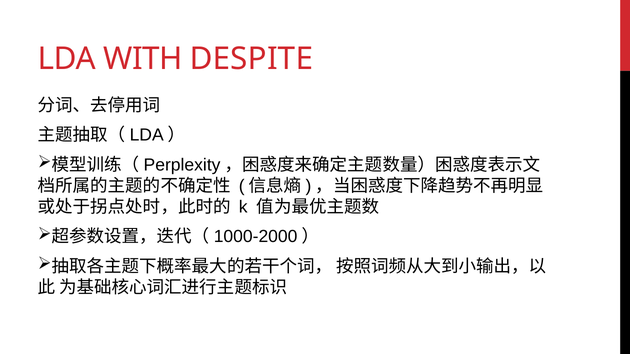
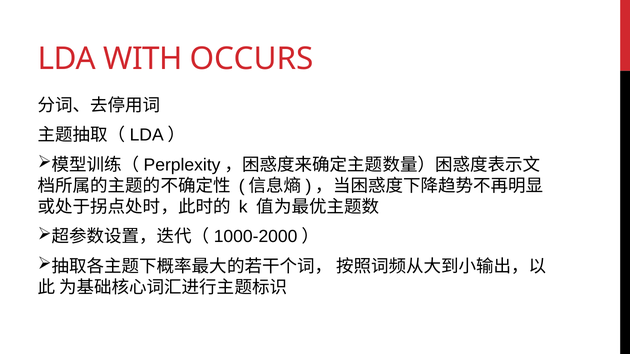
DESPITE: DESPITE -> OCCURS
